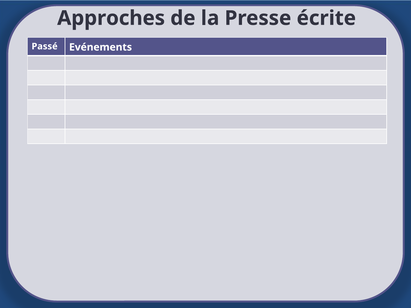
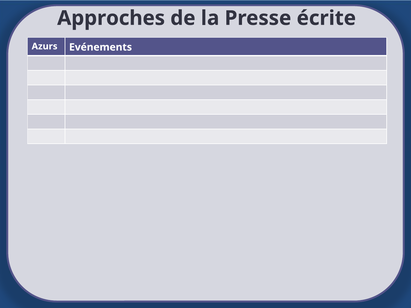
Passé: Passé -> Azurs
